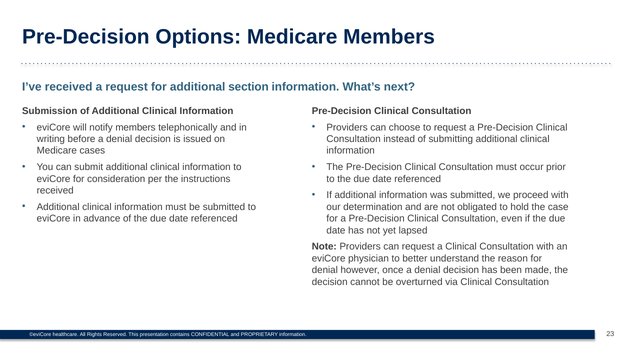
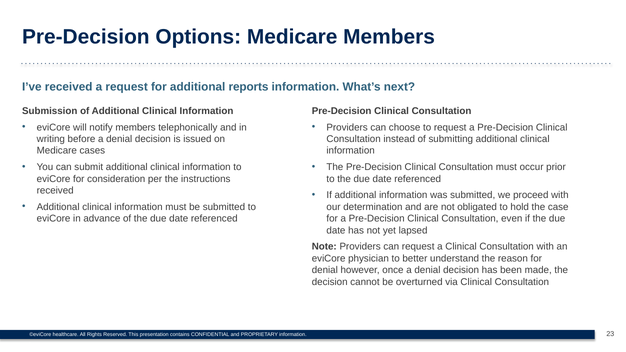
section: section -> reports
